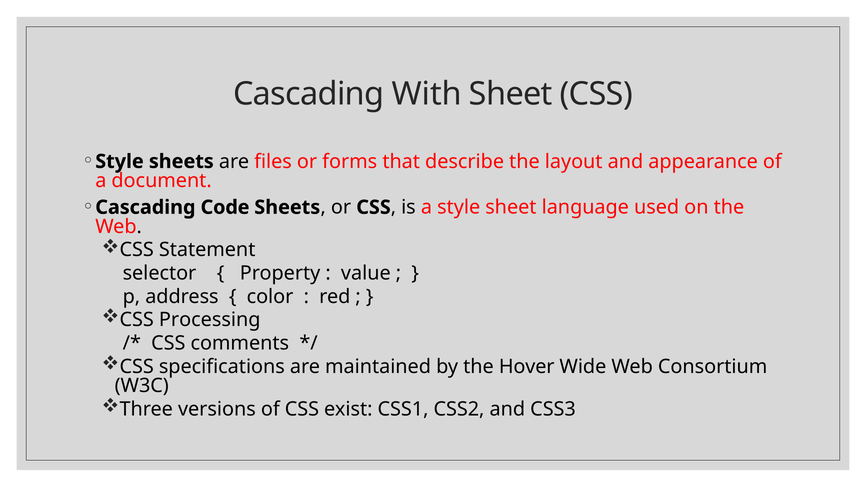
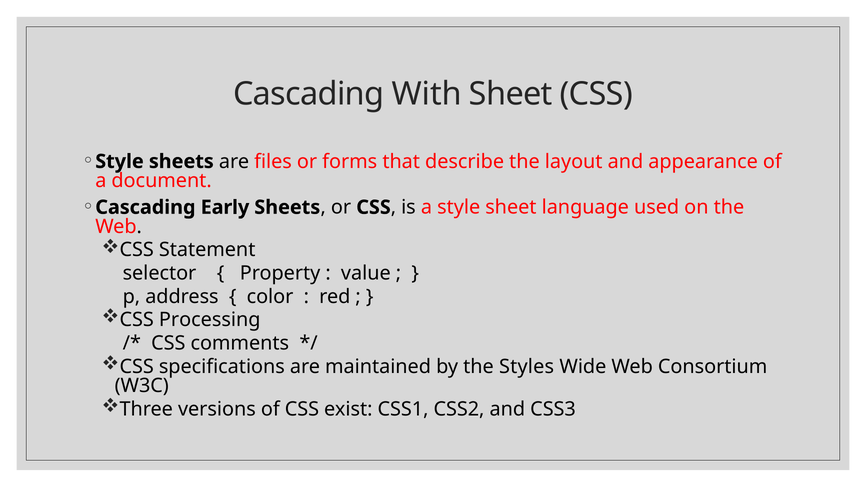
Code: Code -> Early
Hover: Hover -> Styles
